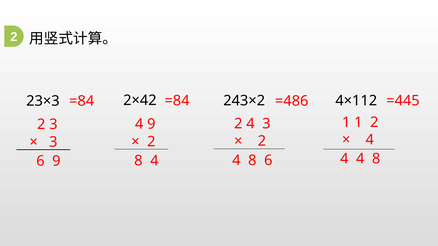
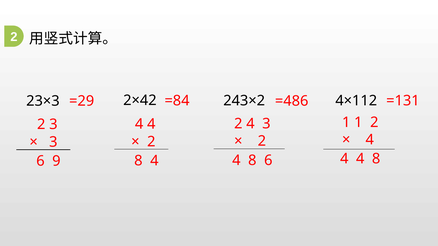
=445: =445 -> =131
=84 at (82, 101): =84 -> =29
9 at (151, 124): 9 -> 4
